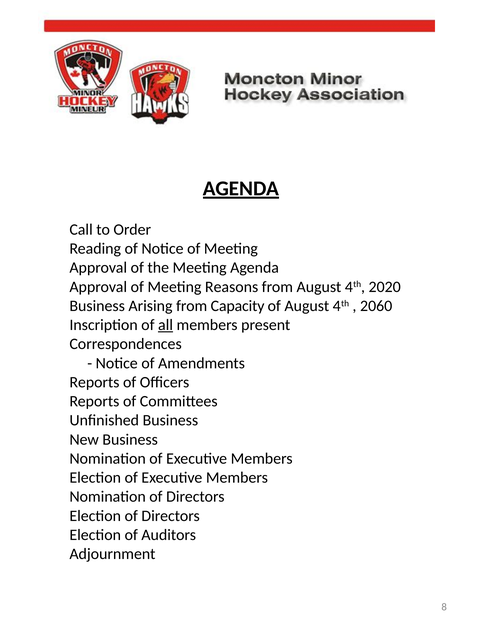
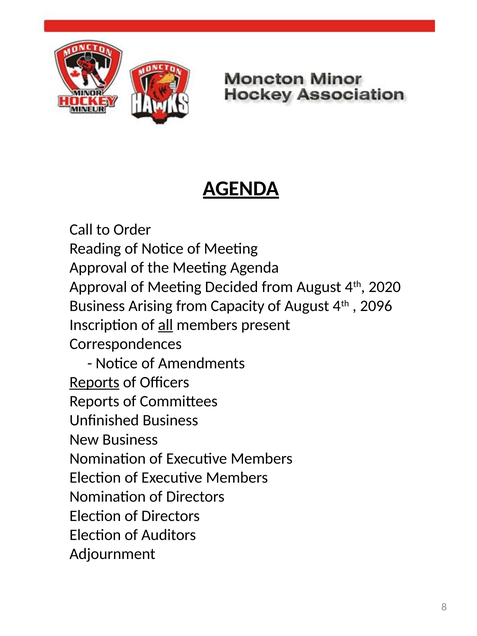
Reasons: Reasons -> Decided
2060: 2060 -> 2096
Reports at (94, 382) underline: none -> present
